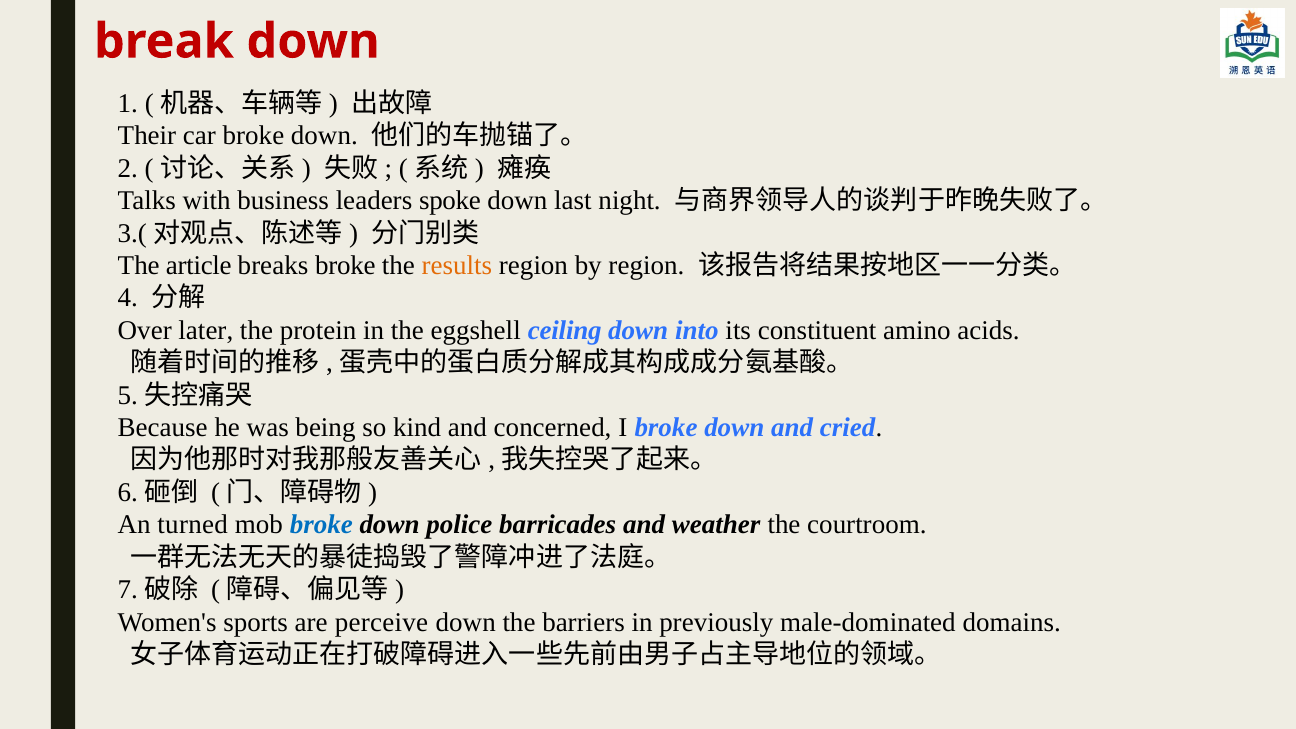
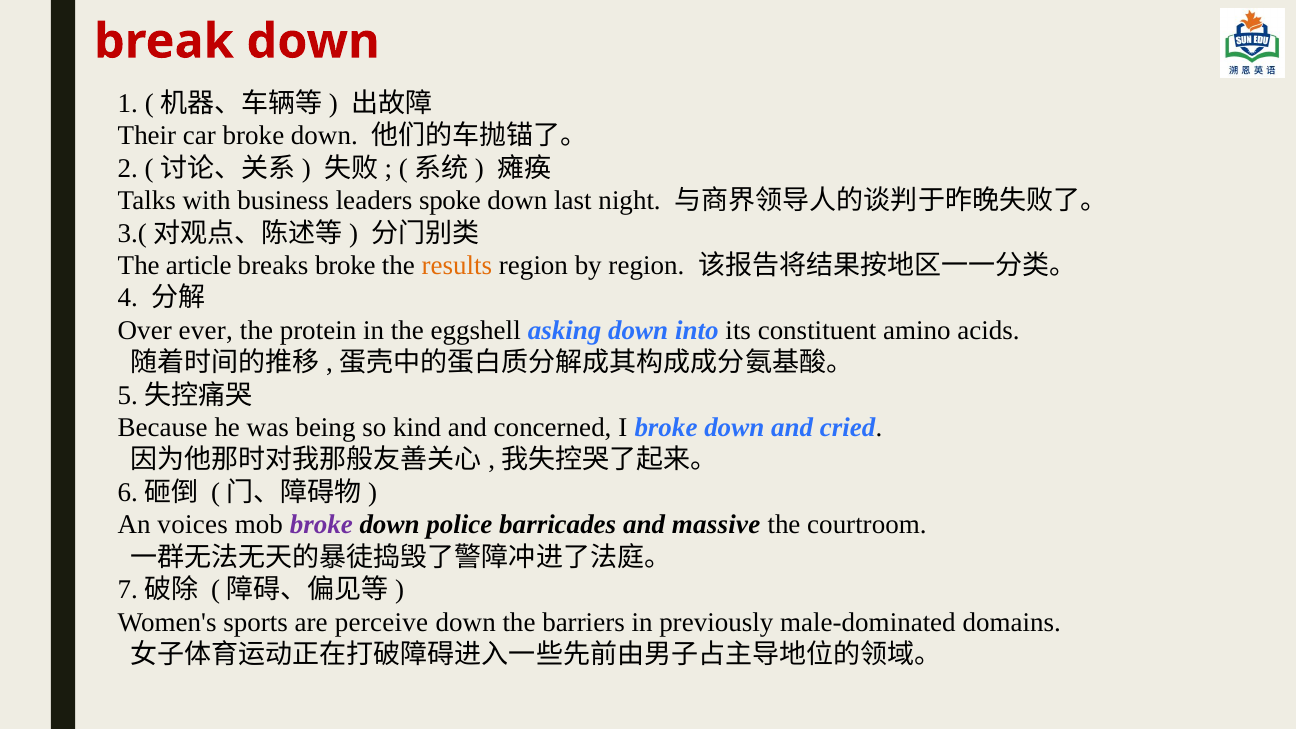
later: later -> ever
ceiling: ceiling -> asking
turned: turned -> voices
broke at (321, 525) colour: blue -> purple
weather: weather -> massive
